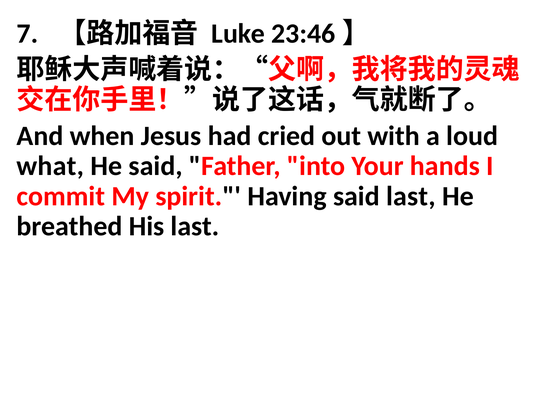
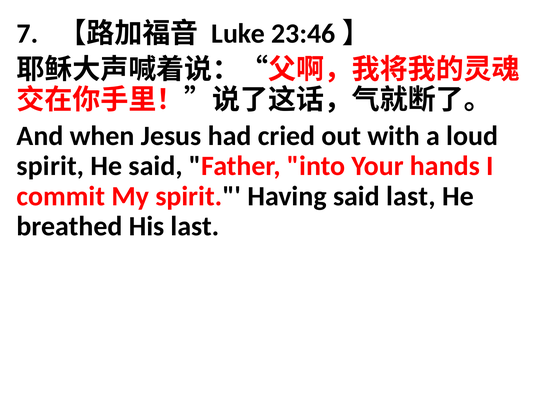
what at (50, 166): what -> spirit
